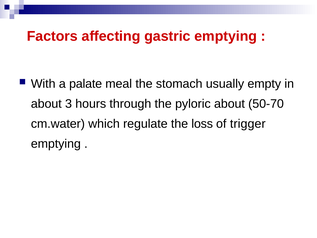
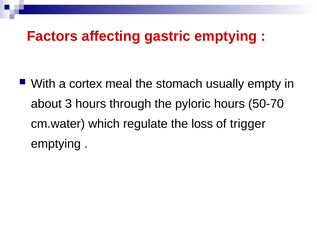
palate: palate -> cortex
pyloric about: about -> hours
